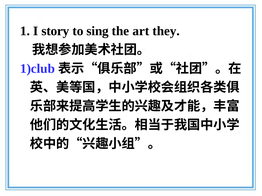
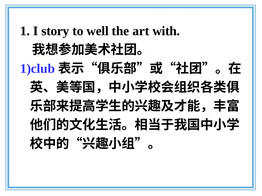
sing: sing -> well
they: they -> with
